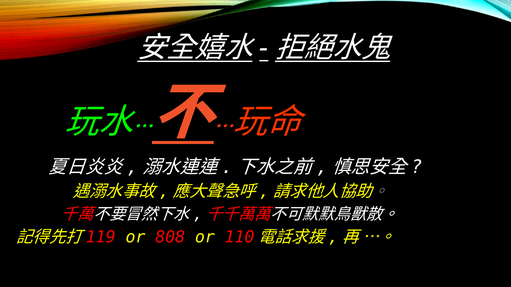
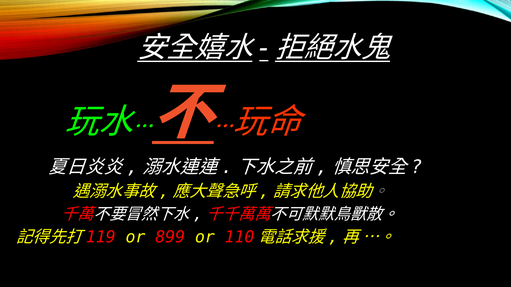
808: 808 -> 899
